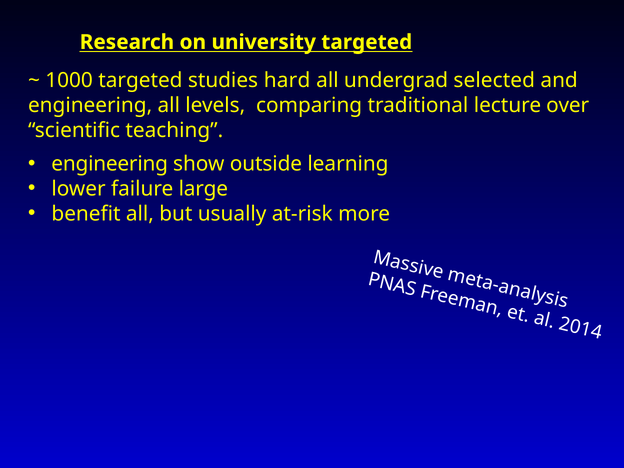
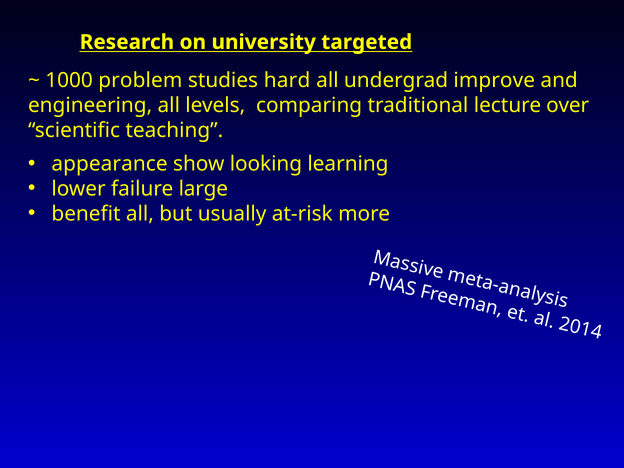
1000 targeted: targeted -> problem
selected: selected -> improve
engineering at (110, 164): engineering -> appearance
outside: outside -> looking
